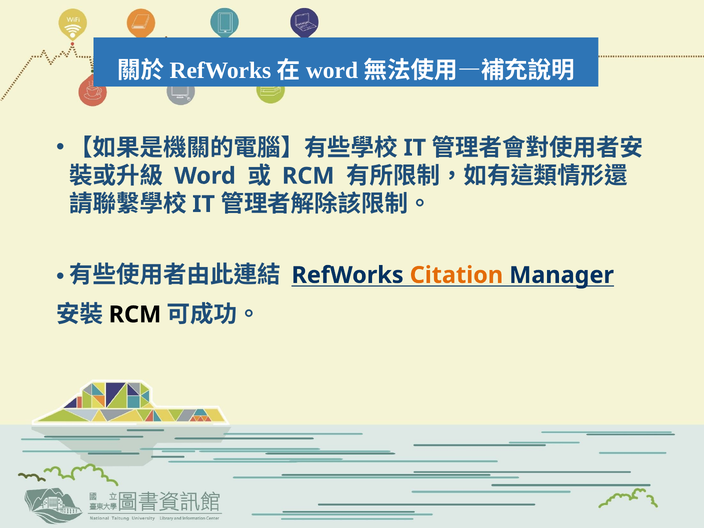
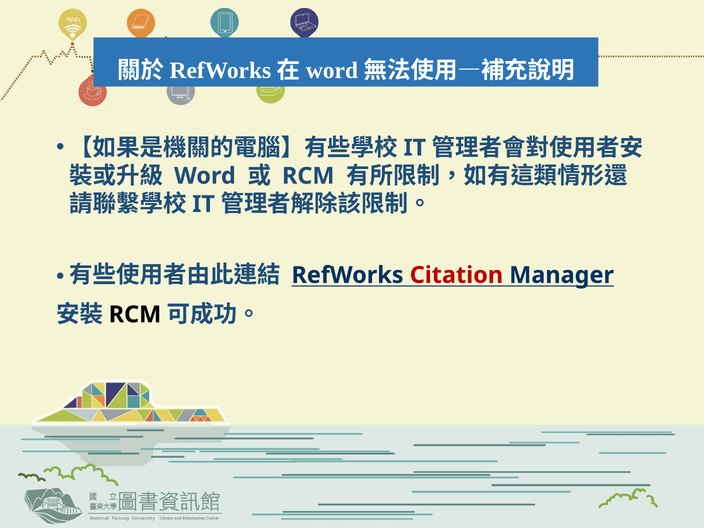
Citation colour: orange -> red
